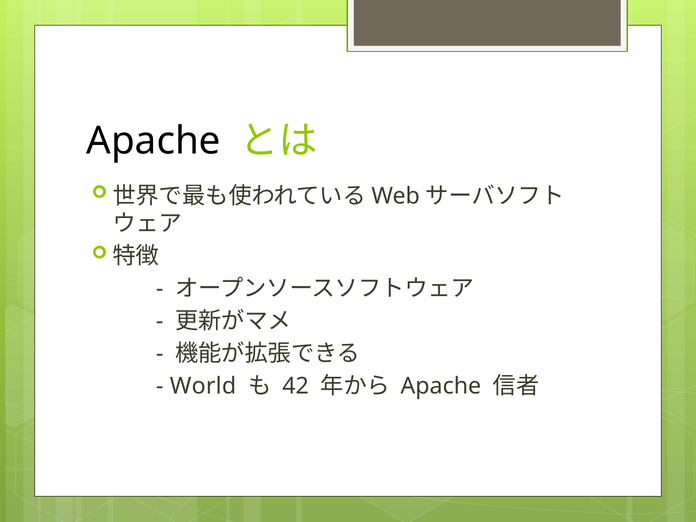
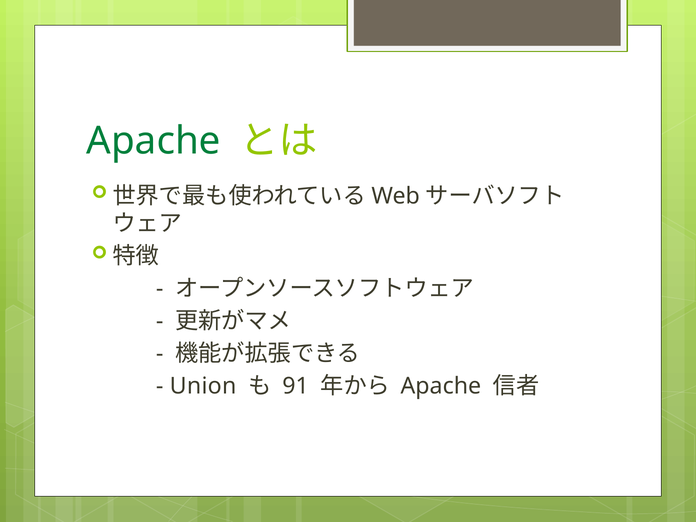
Apache at (154, 141) colour: black -> green
World: World -> Union
42: 42 -> 91
